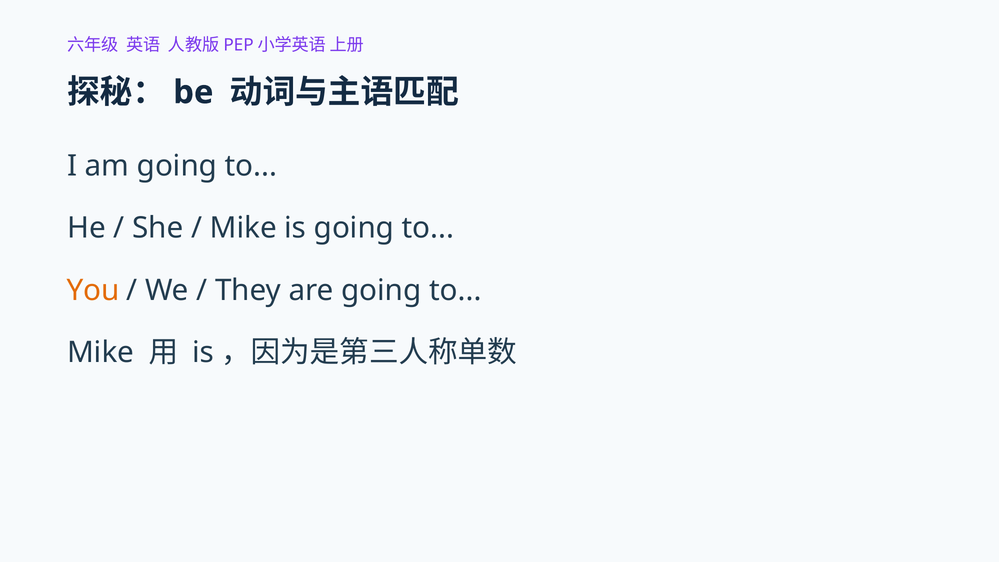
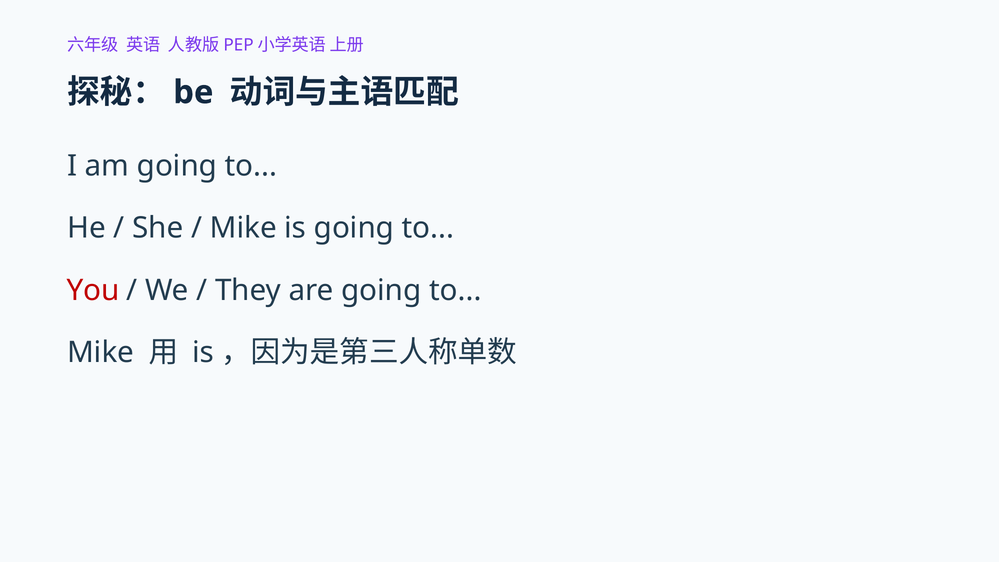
You colour: orange -> red
